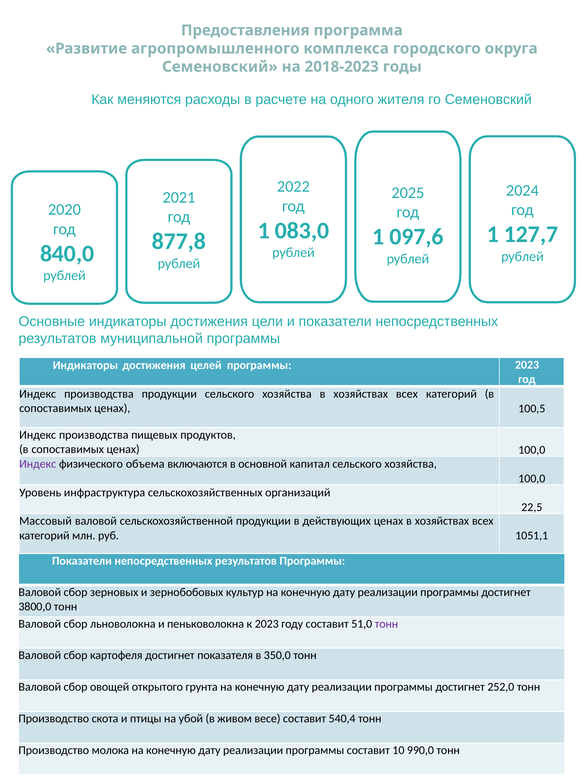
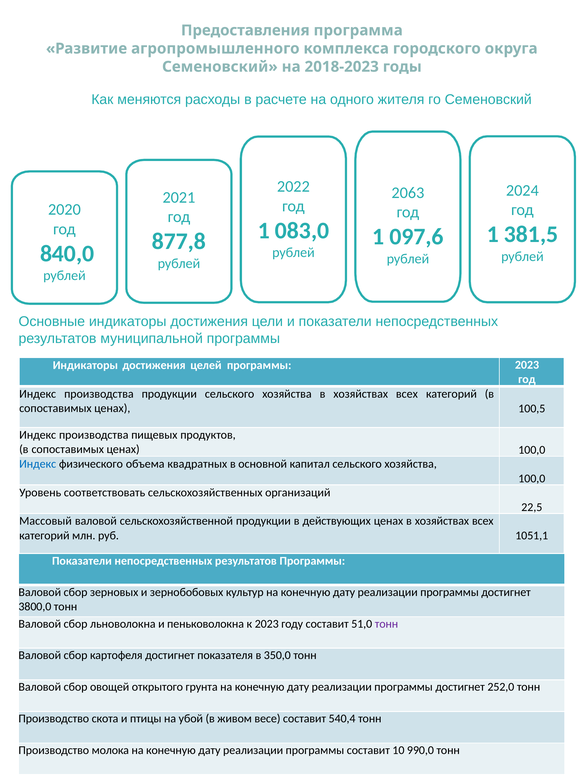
2025: 2025 -> 2063
127,7: 127,7 -> 381,5
Индекс at (38, 464) colour: purple -> blue
включаются: включаются -> квадратных
инфраструктура: инфраструктура -> соответствовать
